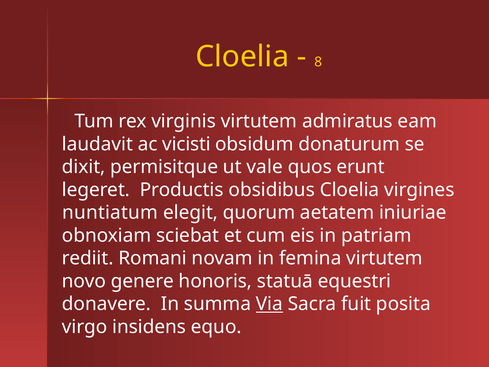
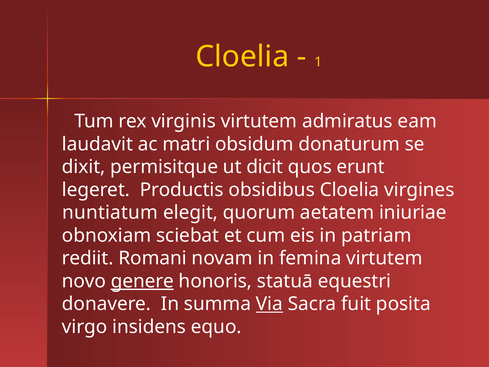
8: 8 -> 1
vicisti: vicisti -> matri
vale: vale -> dicit
genere underline: none -> present
